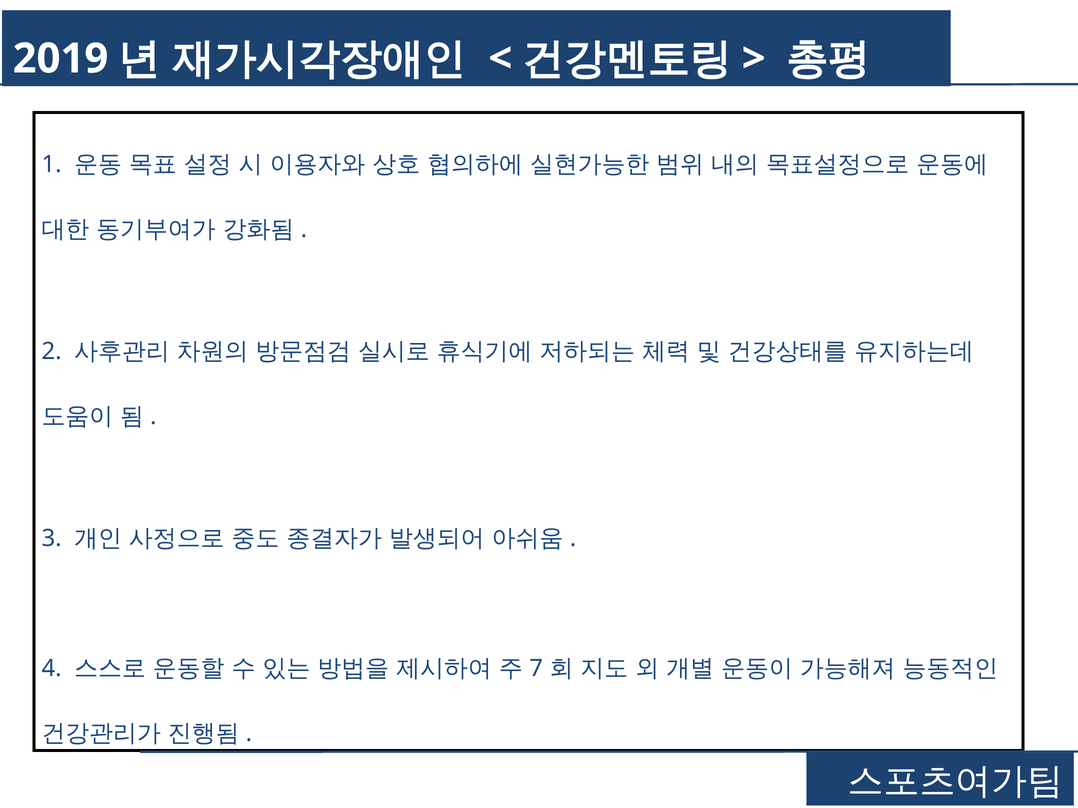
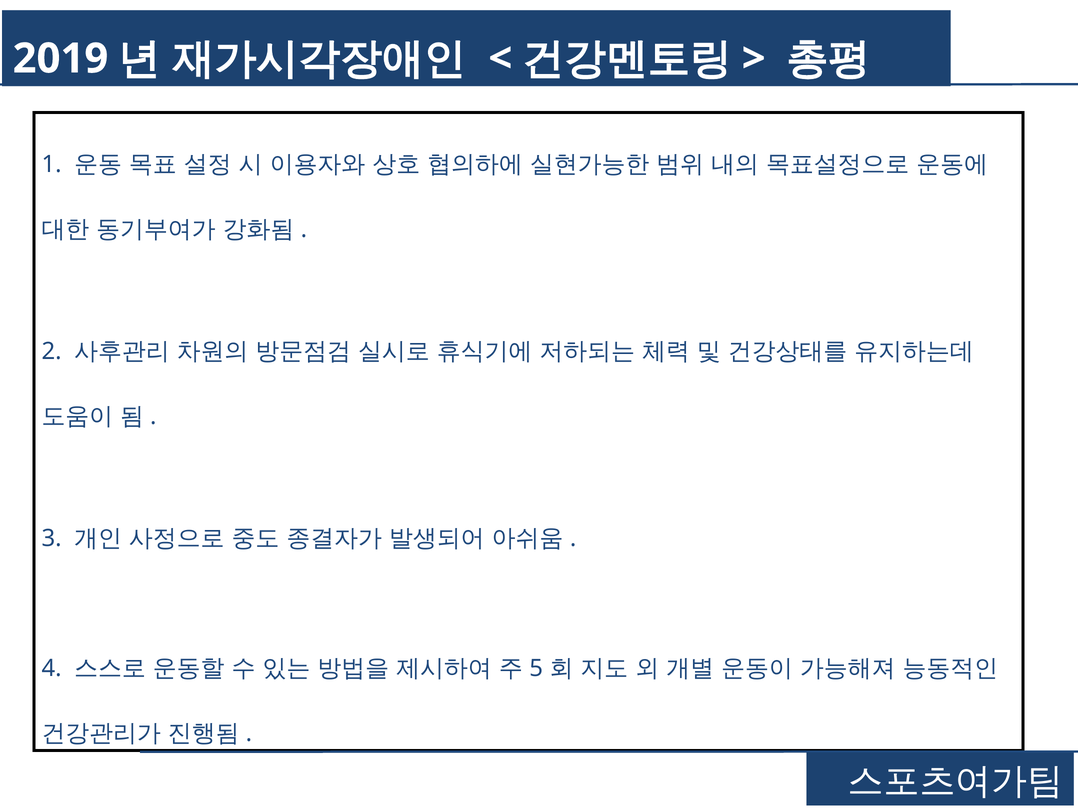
7: 7 -> 5
